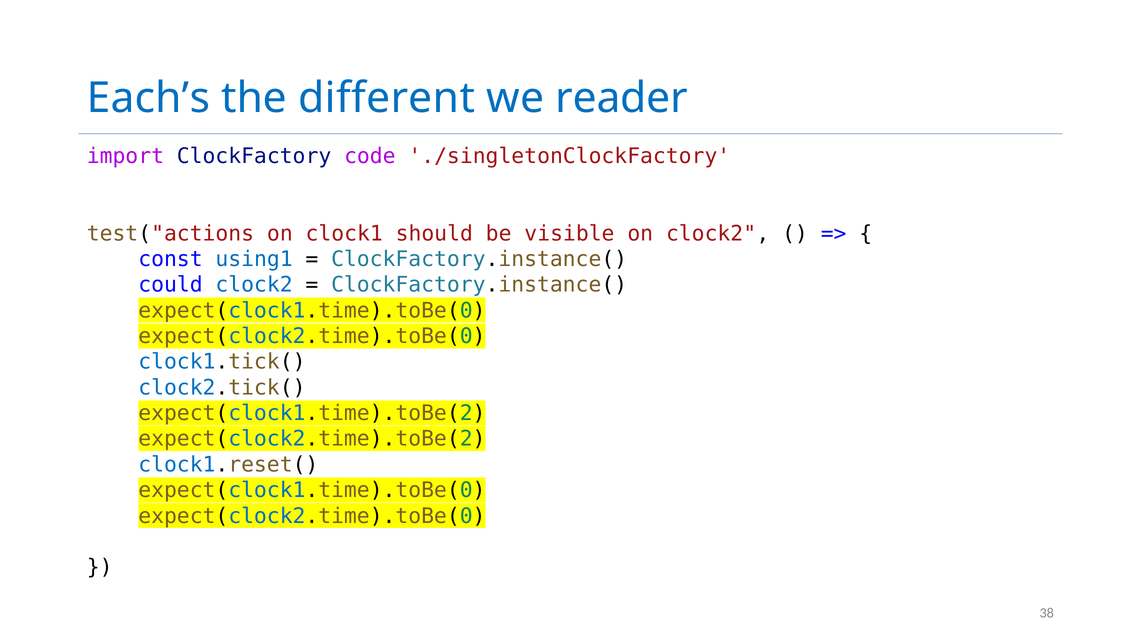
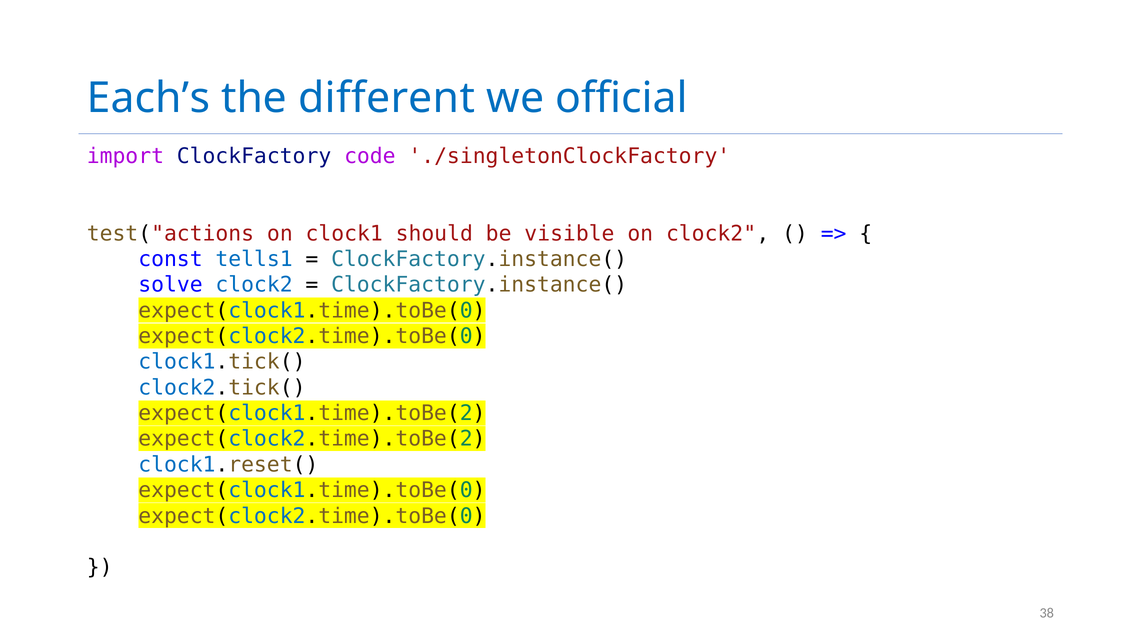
reader: reader -> official
using1: using1 -> tells1
could: could -> solve
